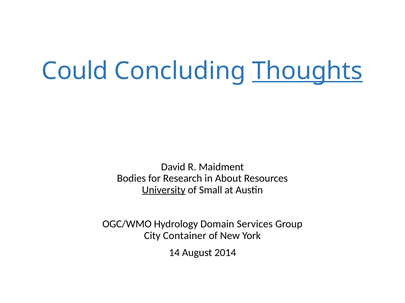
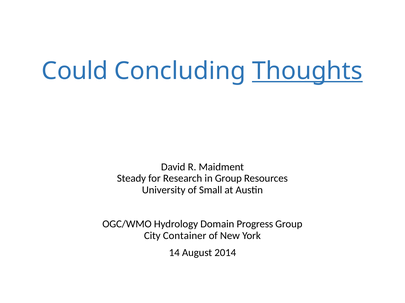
Bodies: Bodies -> Steady
in About: About -> Group
University underline: present -> none
Services: Services -> Progress
